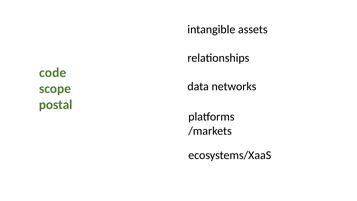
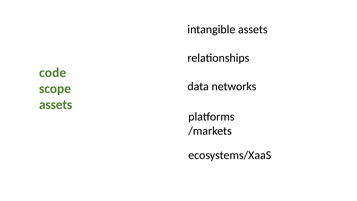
postal at (56, 105): postal -> assets
